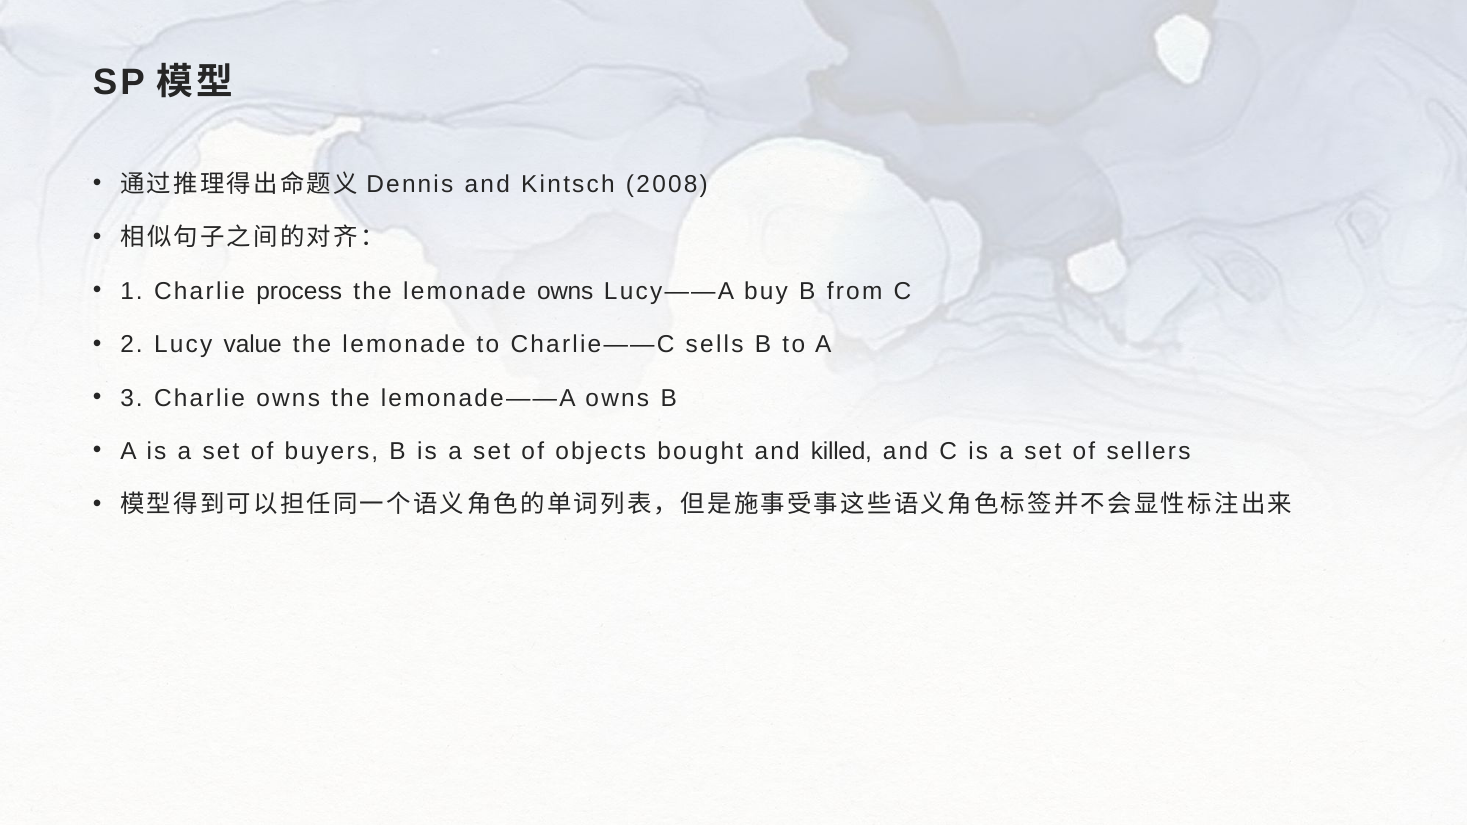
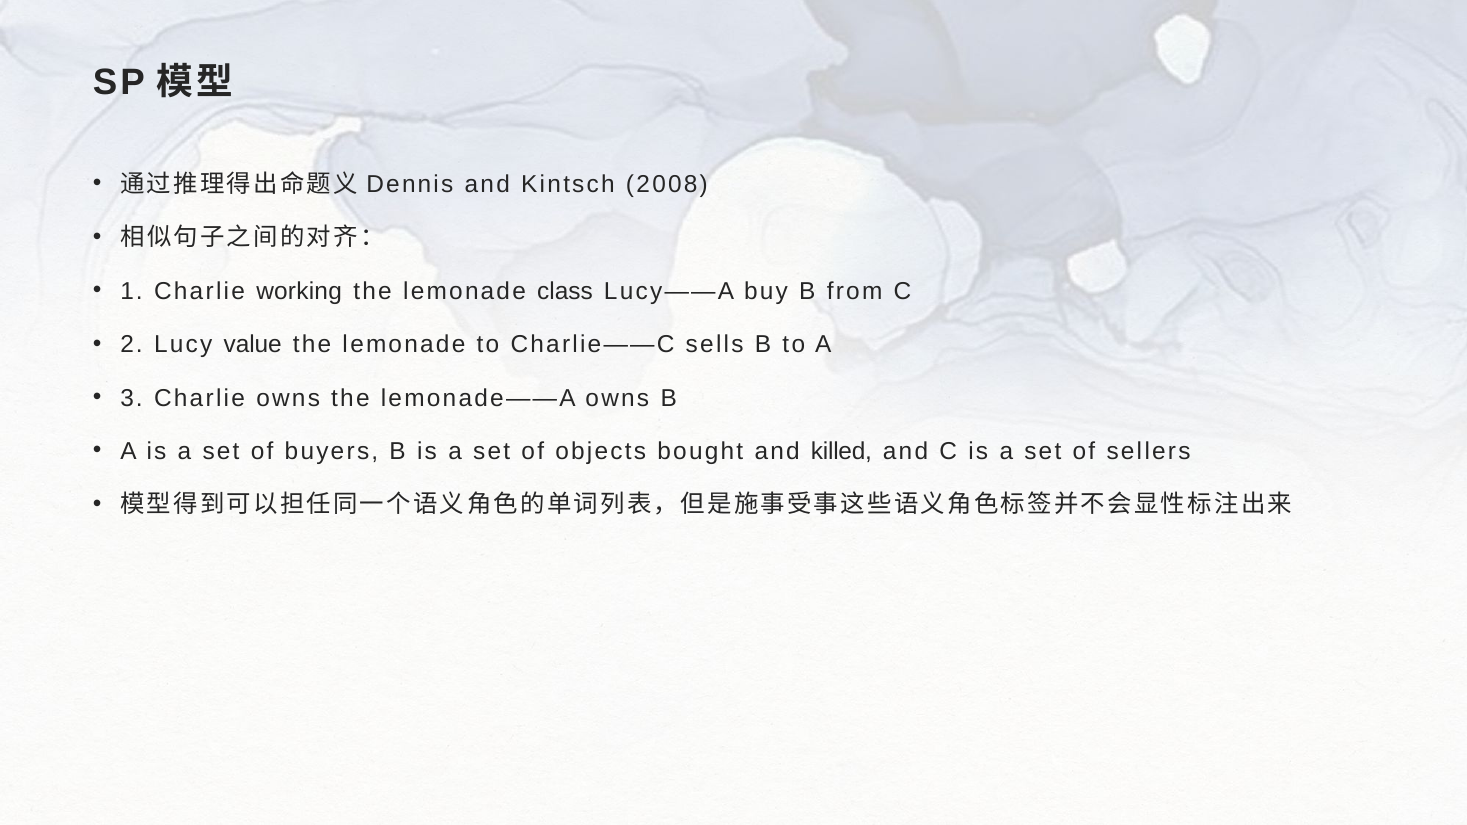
process: process -> working
lemonade owns: owns -> class
